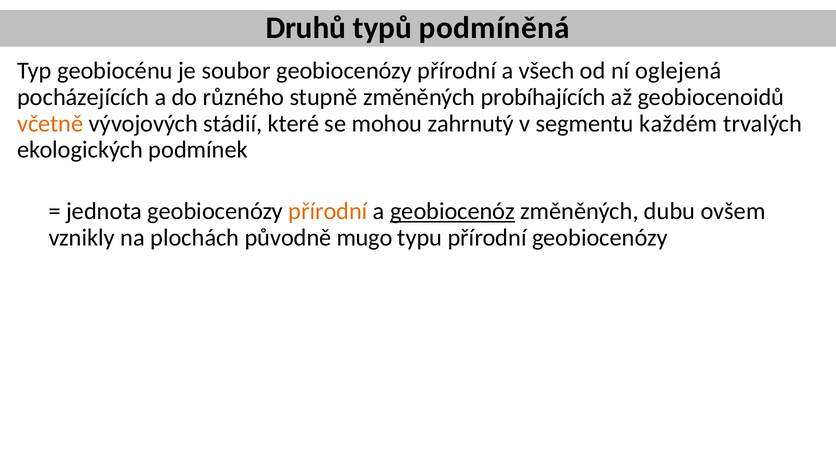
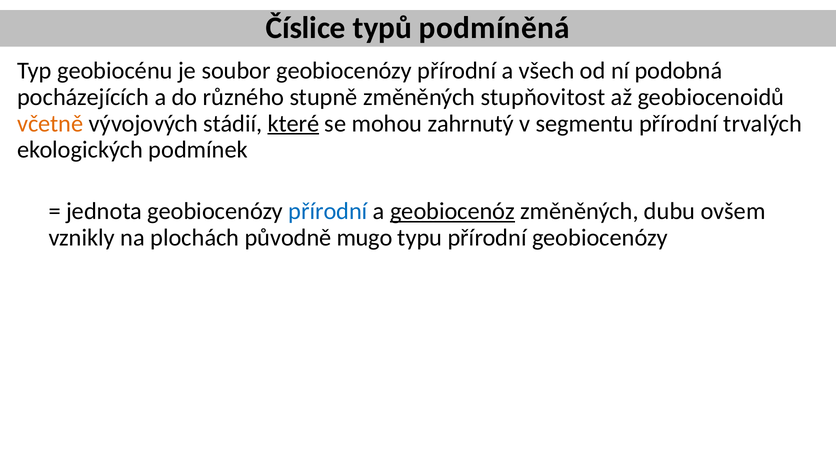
Druhů: Druhů -> Číslice
oglejená: oglejená -> podobná
probíhajících: probíhajících -> stupňovitost
které underline: none -> present
segmentu každém: každém -> přírodní
přírodní at (328, 211) colour: orange -> blue
